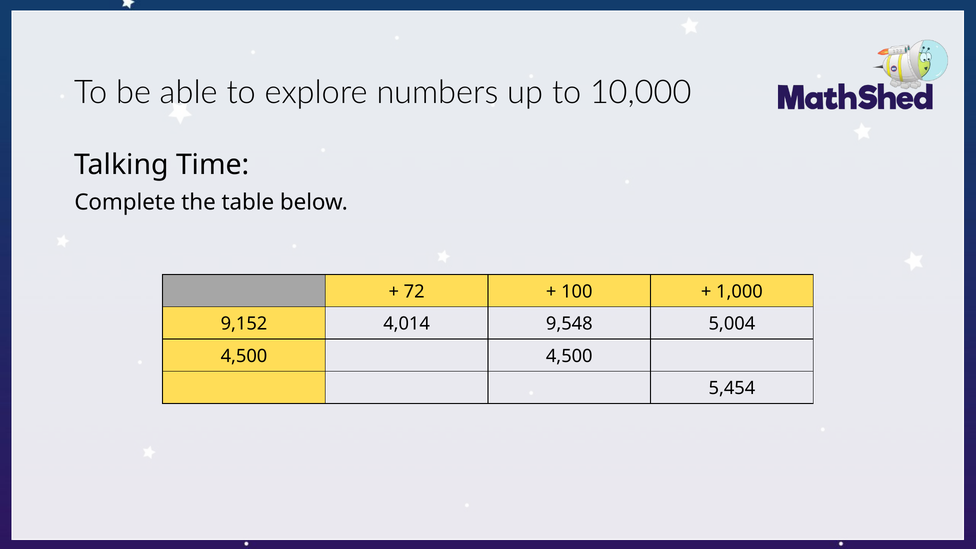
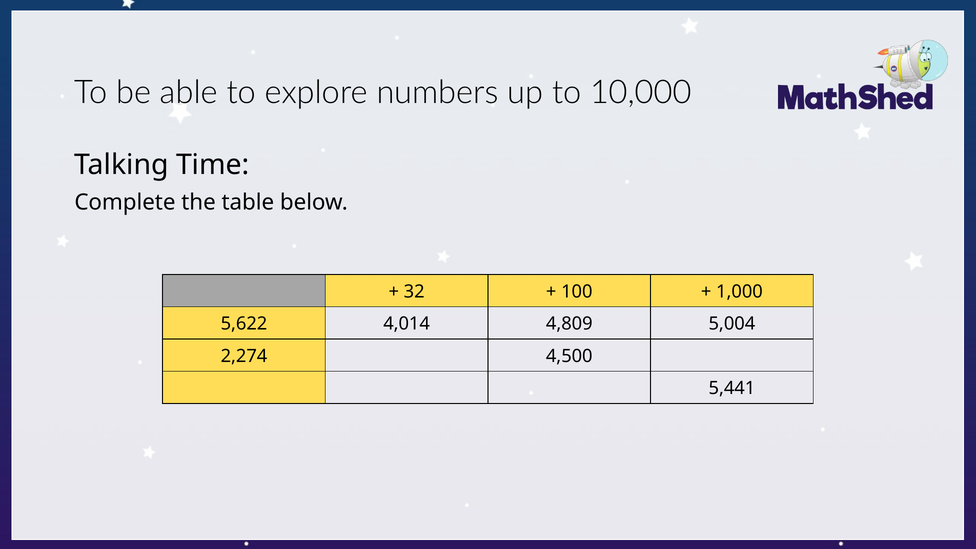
72: 72 -> 32
9,152: 9,152 -> 5,622
9,548: 9,548 -> 4,809
4,500 at (244, 356): 4,500 -> 2,274
5,454: 5,454 -> 5,441
